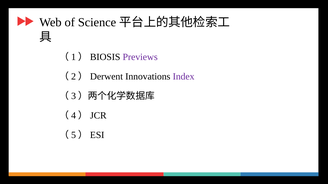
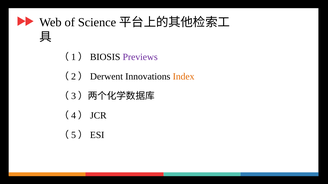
Index colour: purple -> orange
